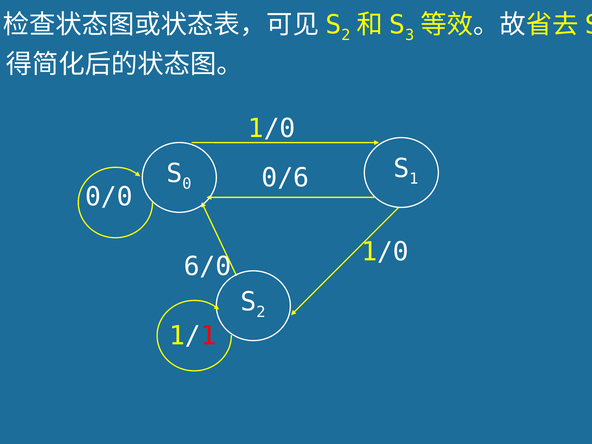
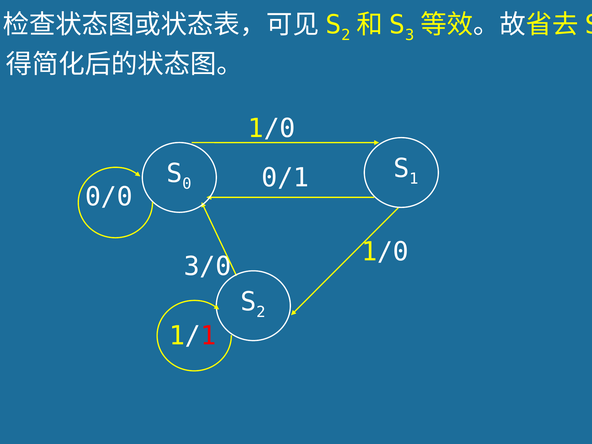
0/6: 0/6 -> 0/1
6/0: 6/0 -> 3/0
